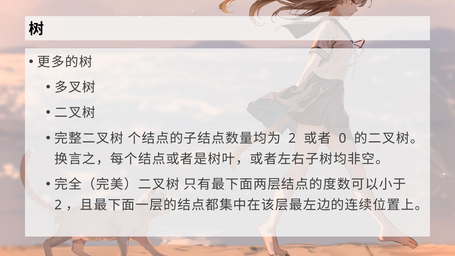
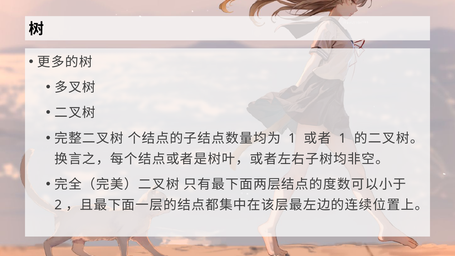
2 at (292, 138): 2 -> 1
0 at (342, 138): 0 -> 1
